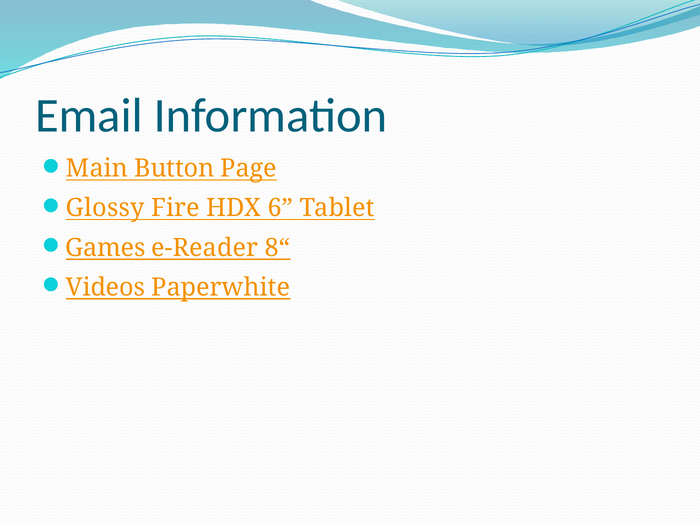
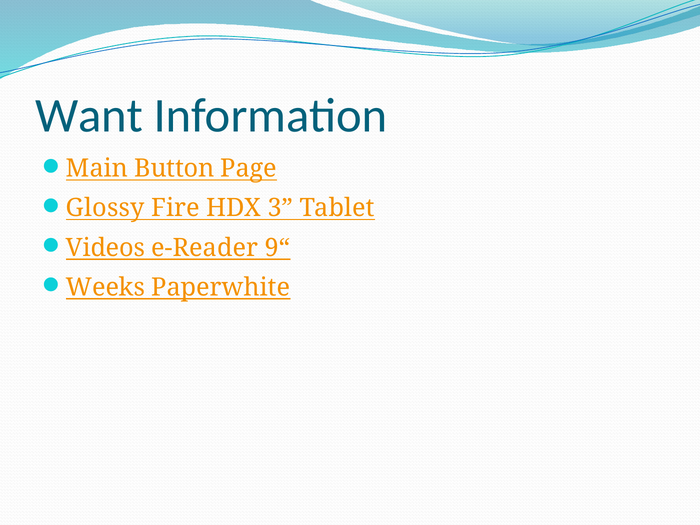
Email: Email -> Want
6: 6 -> 3
Games: Games -> Videos
8“: 8“ -> 9“
Videos: Videos -> Weeks
